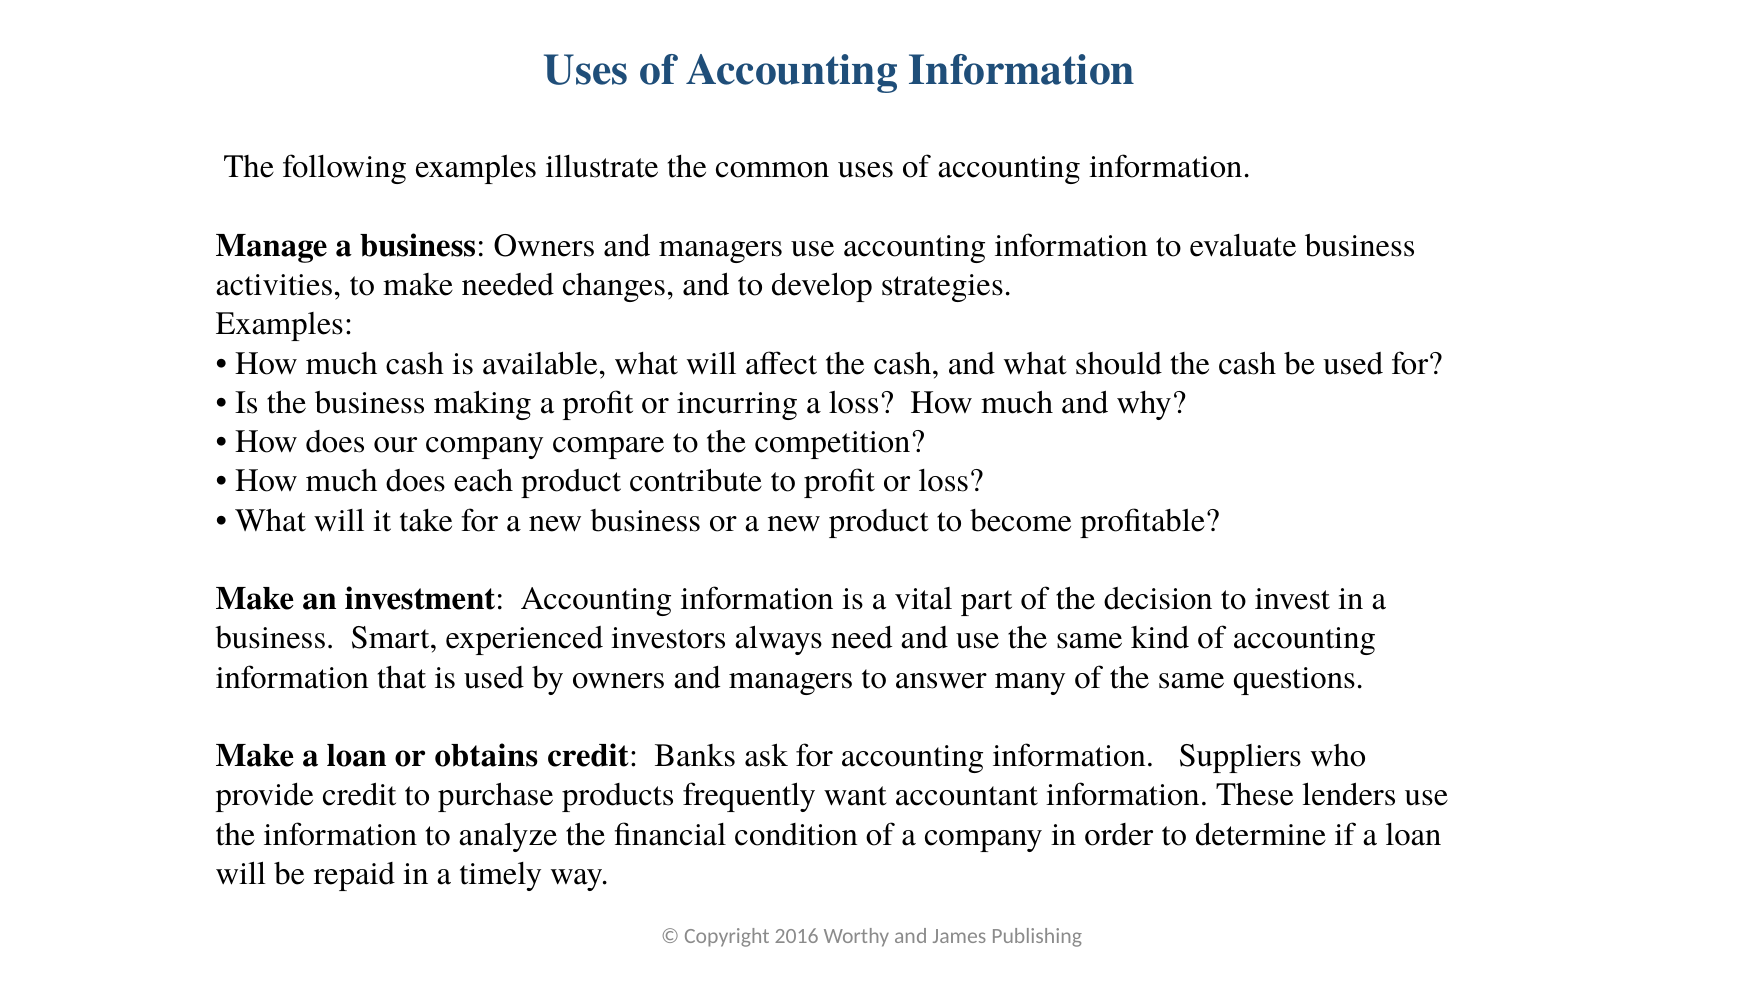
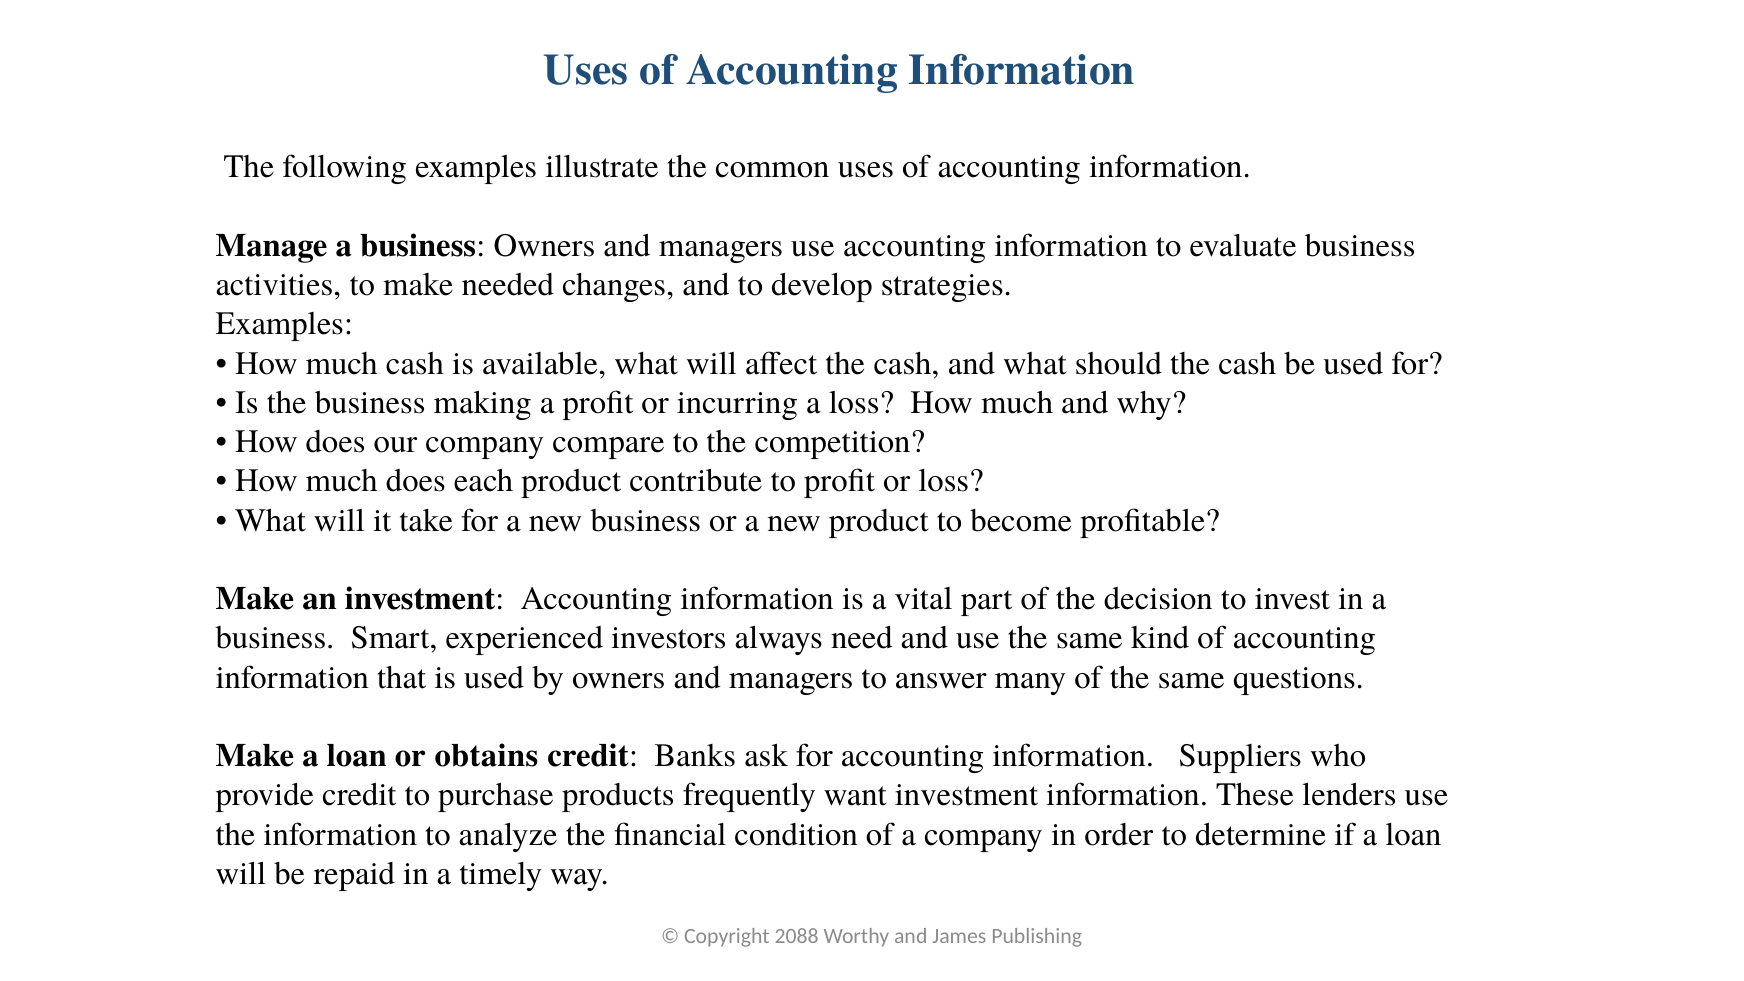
want accountant: accountant -> investment
2016: 2016 -> 2088
